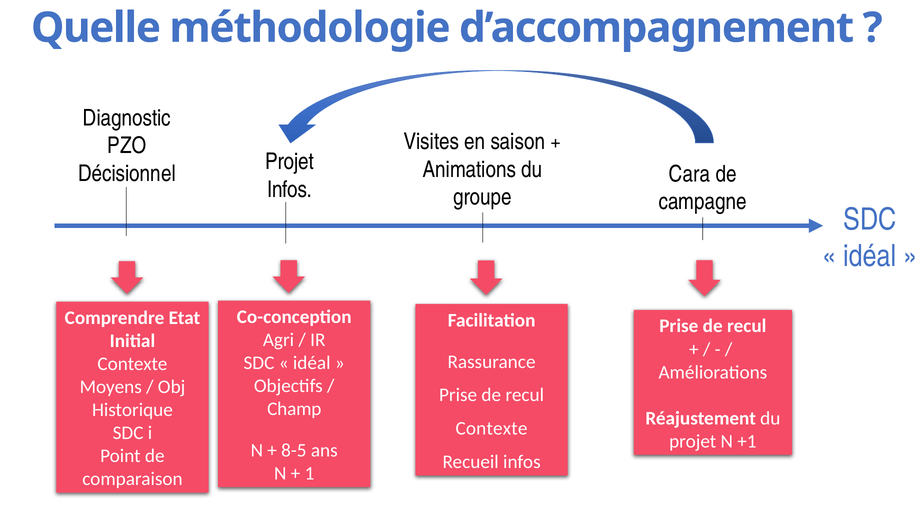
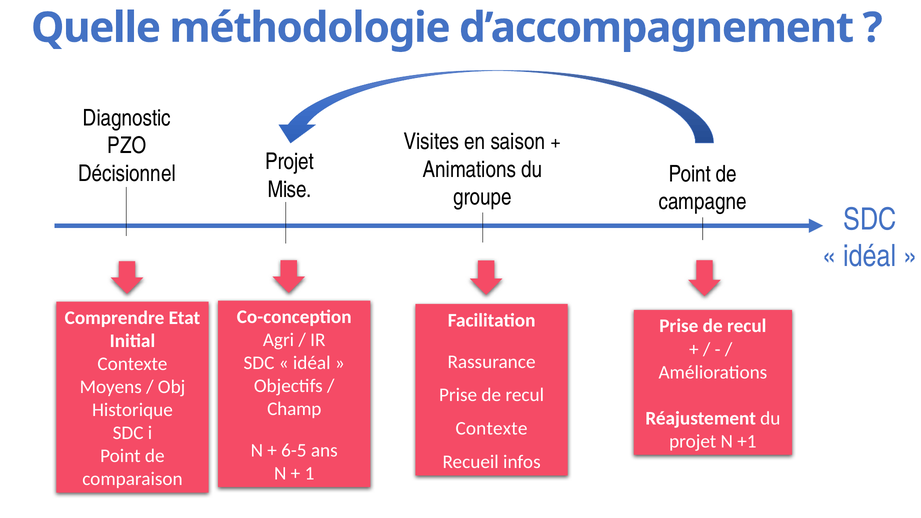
Cara at (689, 174): Cara -> Point
Infos at (290, 189): Infos -> Mise
8-5: 8-5 -> 6-5
